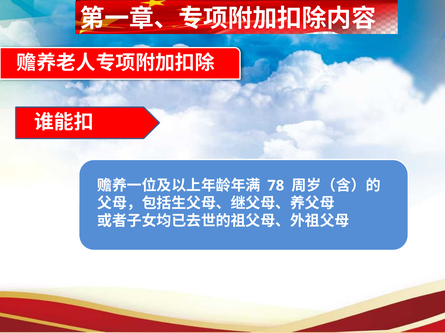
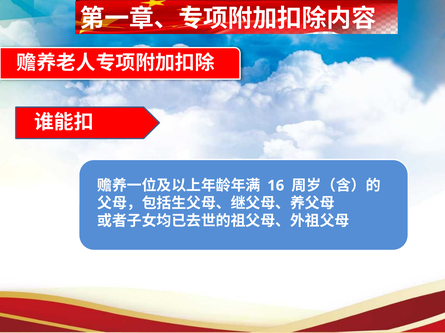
78: 78 -> 16
